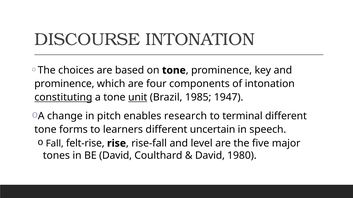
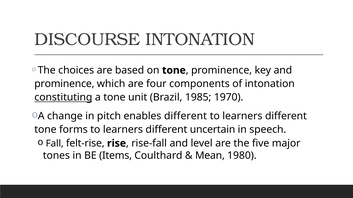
unit underline: present -> none
1947: 1947 -> 1970
enables research: research -> different
terminal at (242, 116): terminal -> learners
BE David: David -> Items
David at (210, 156): David -> Mean
